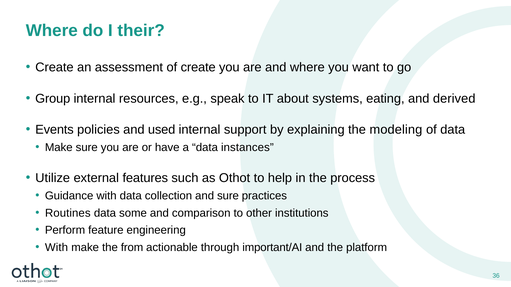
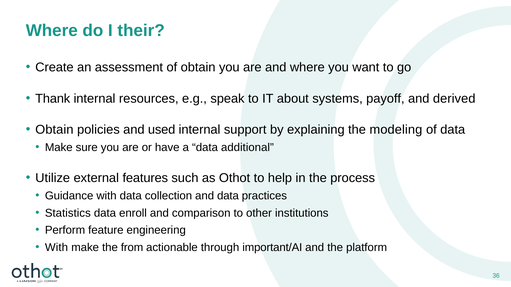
of create: create -> obtain
Group: Group -> Thank
eating: eating -> payoff
Events at (55, 130): Events -> Obtain
instances: instances -> additional
and sure: sure -> data
Routines: Routines -> Statistics
some: some -> enroll
